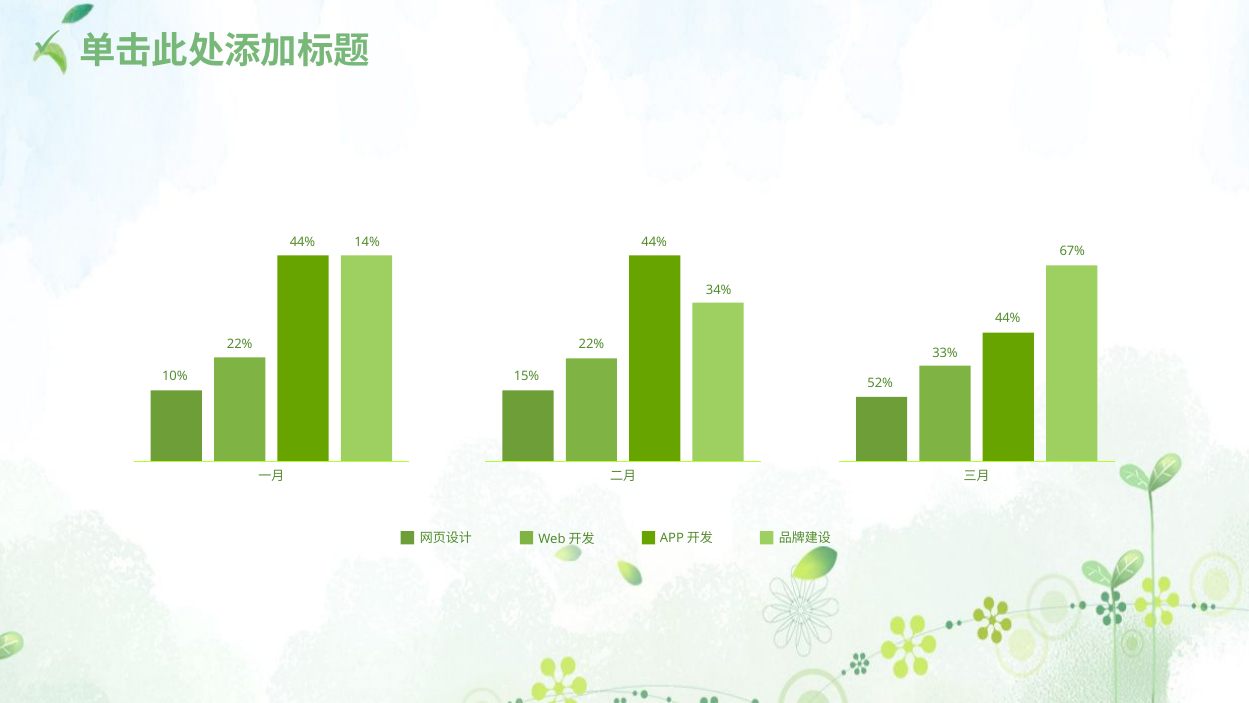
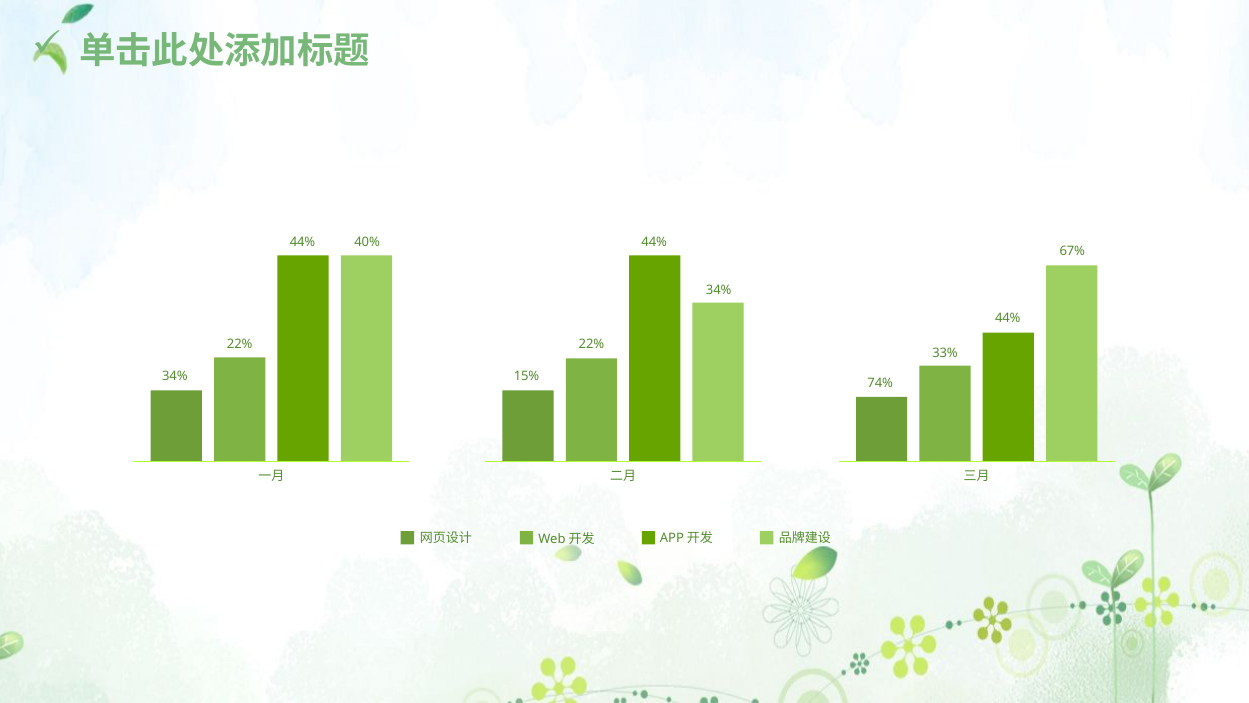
14%: 14% -> 40%
10% at (175, 376): 10% -> 34%
52%: 52% -> 74%
